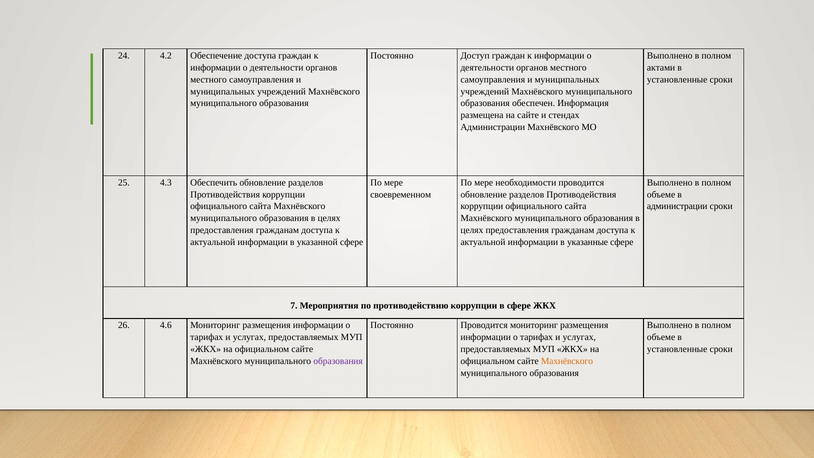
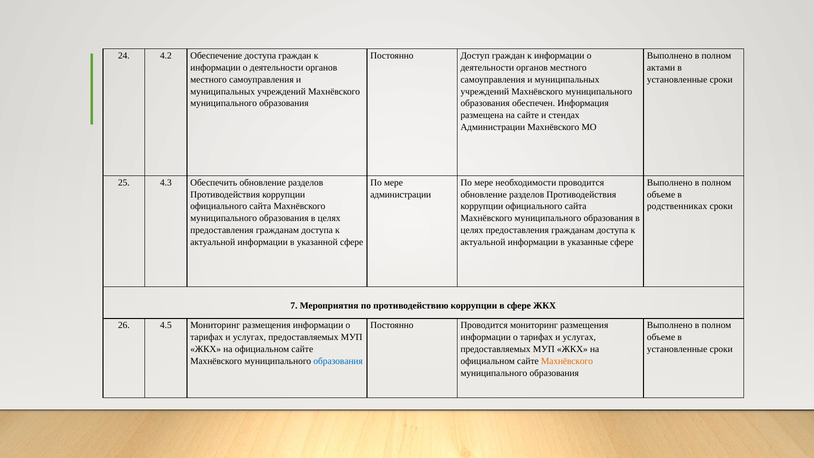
своевременном at (401, 194): своевременном -> администрации
администрации at (677, 206): администрации -> родственниках
4.6: 4.6 -> 4.5
образования at (338, 361) colour: purple -> blue
